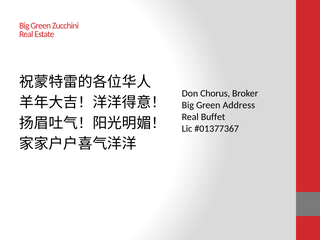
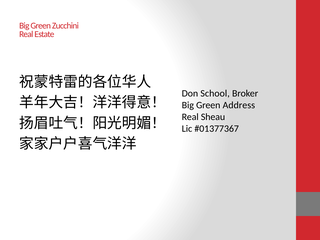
Chorus: Chorus -> School
Buffet: Buffet -> Sheau
